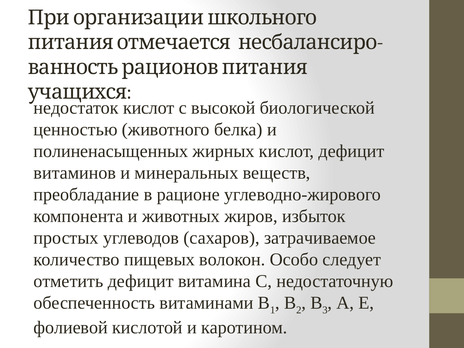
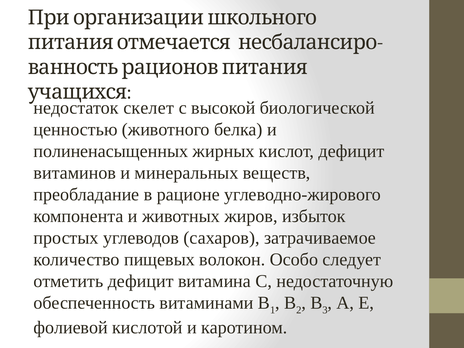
кислот at (149, 108): кислот -> скелет
